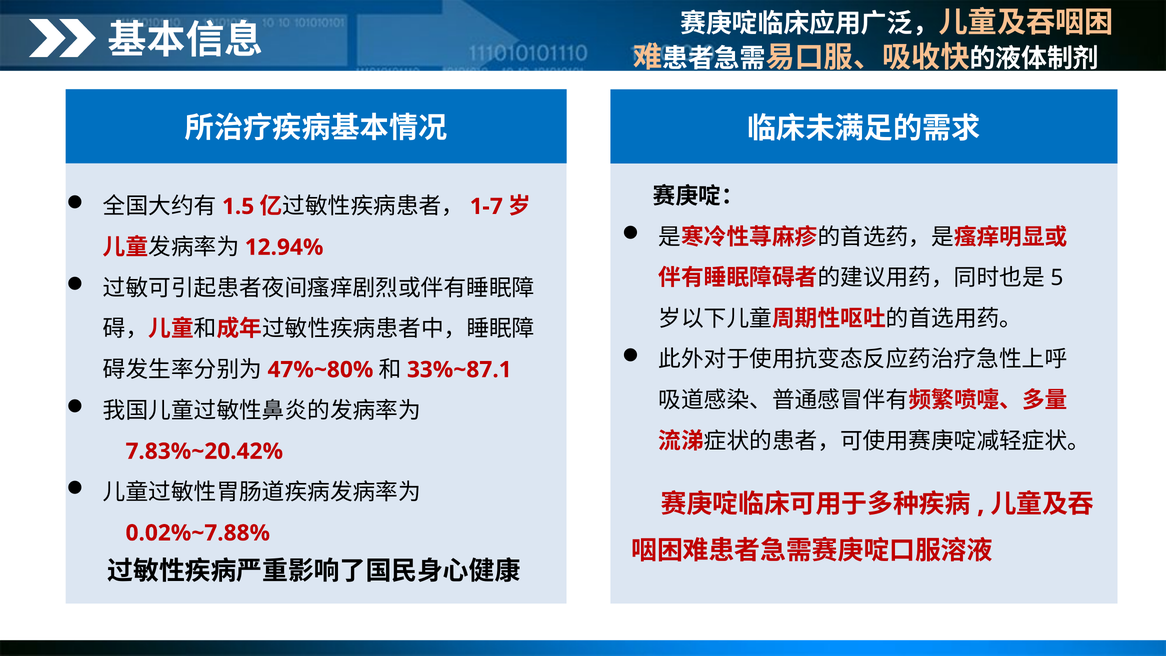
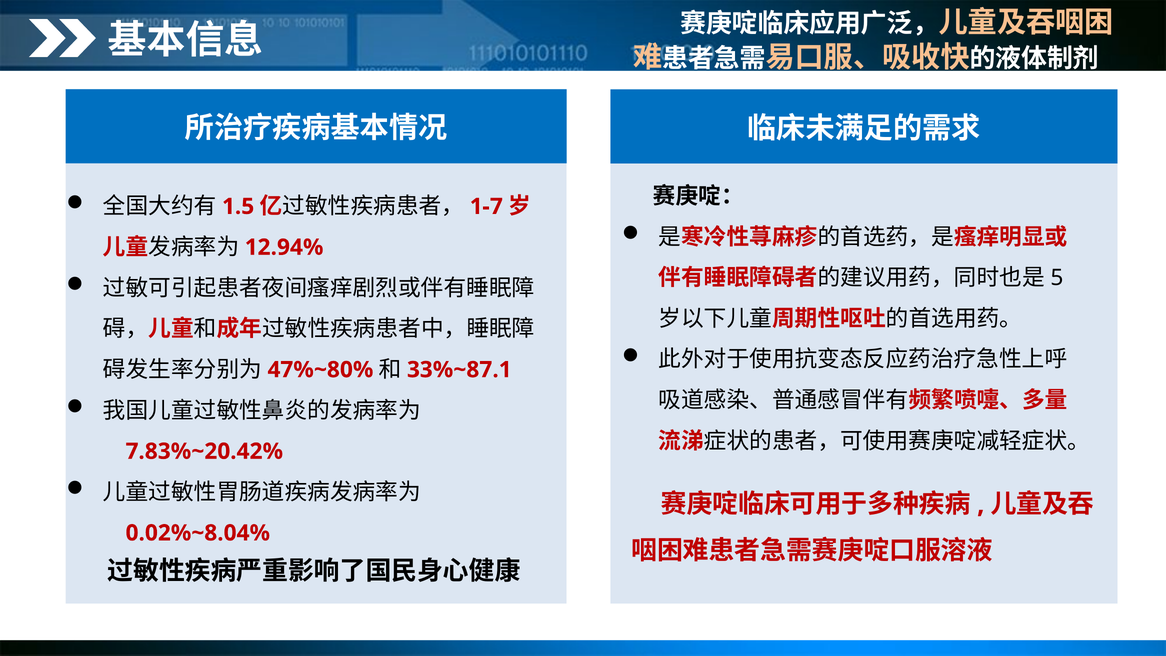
0.02%~7.88%: 0.02%~7.88% -> 0.02%~8.04%
